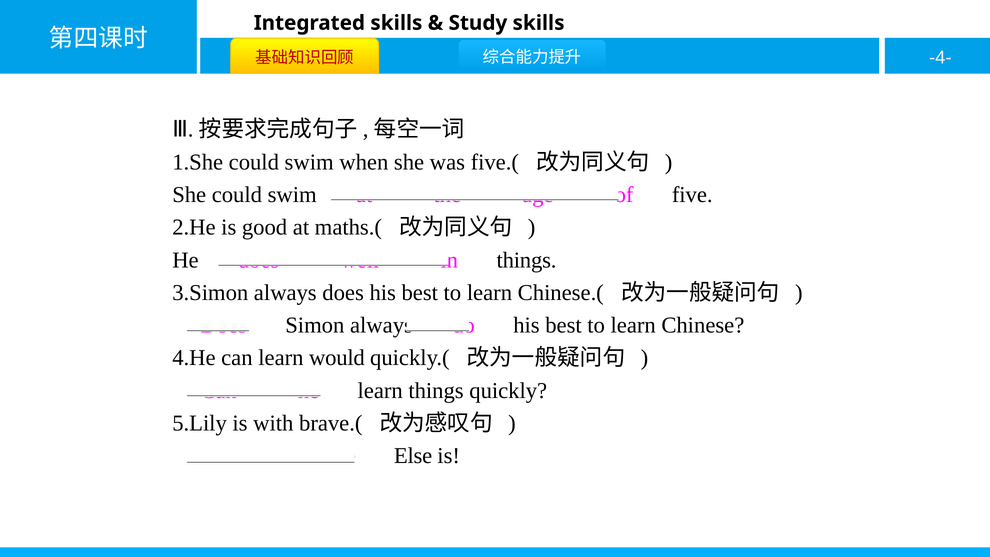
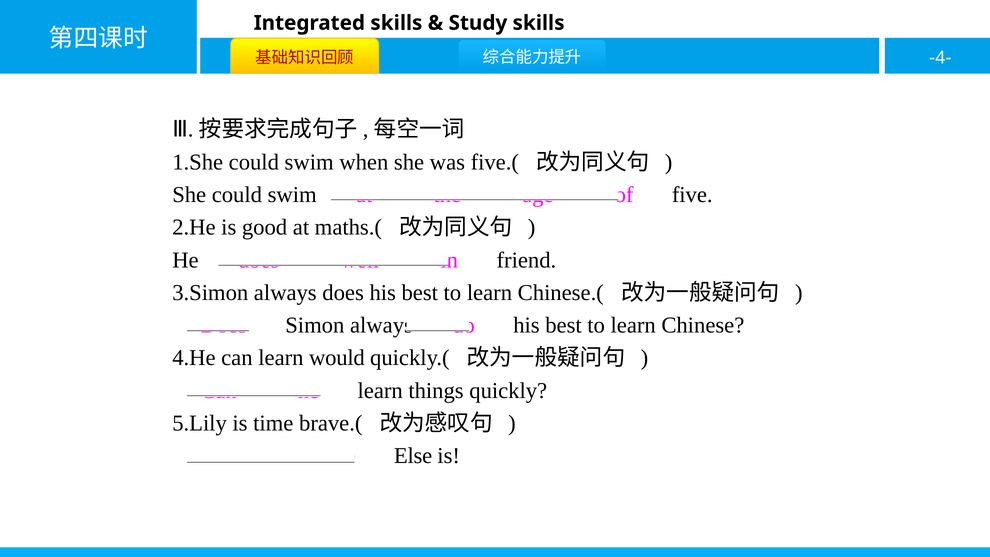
things at (527, 260): things -> friend
with: with -> time
